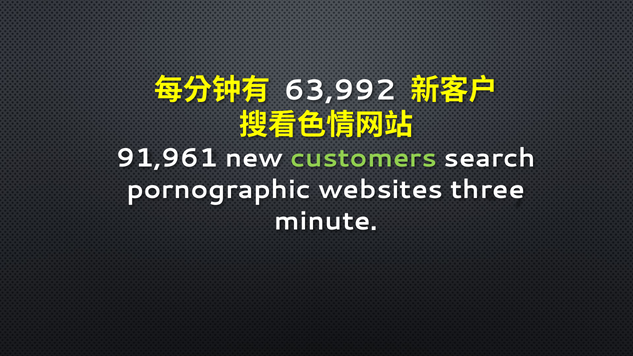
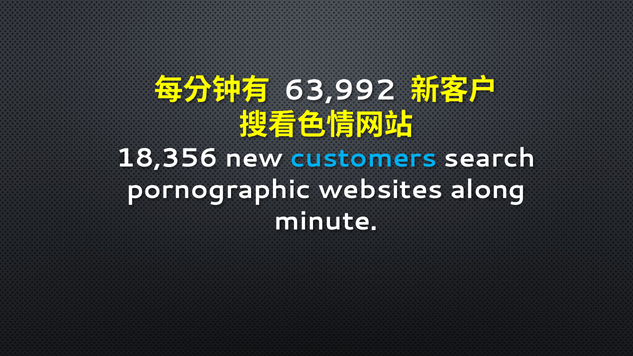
91,961: 91,961 -> 18,356
customers colour: light green -> light blue
three: three -> along
